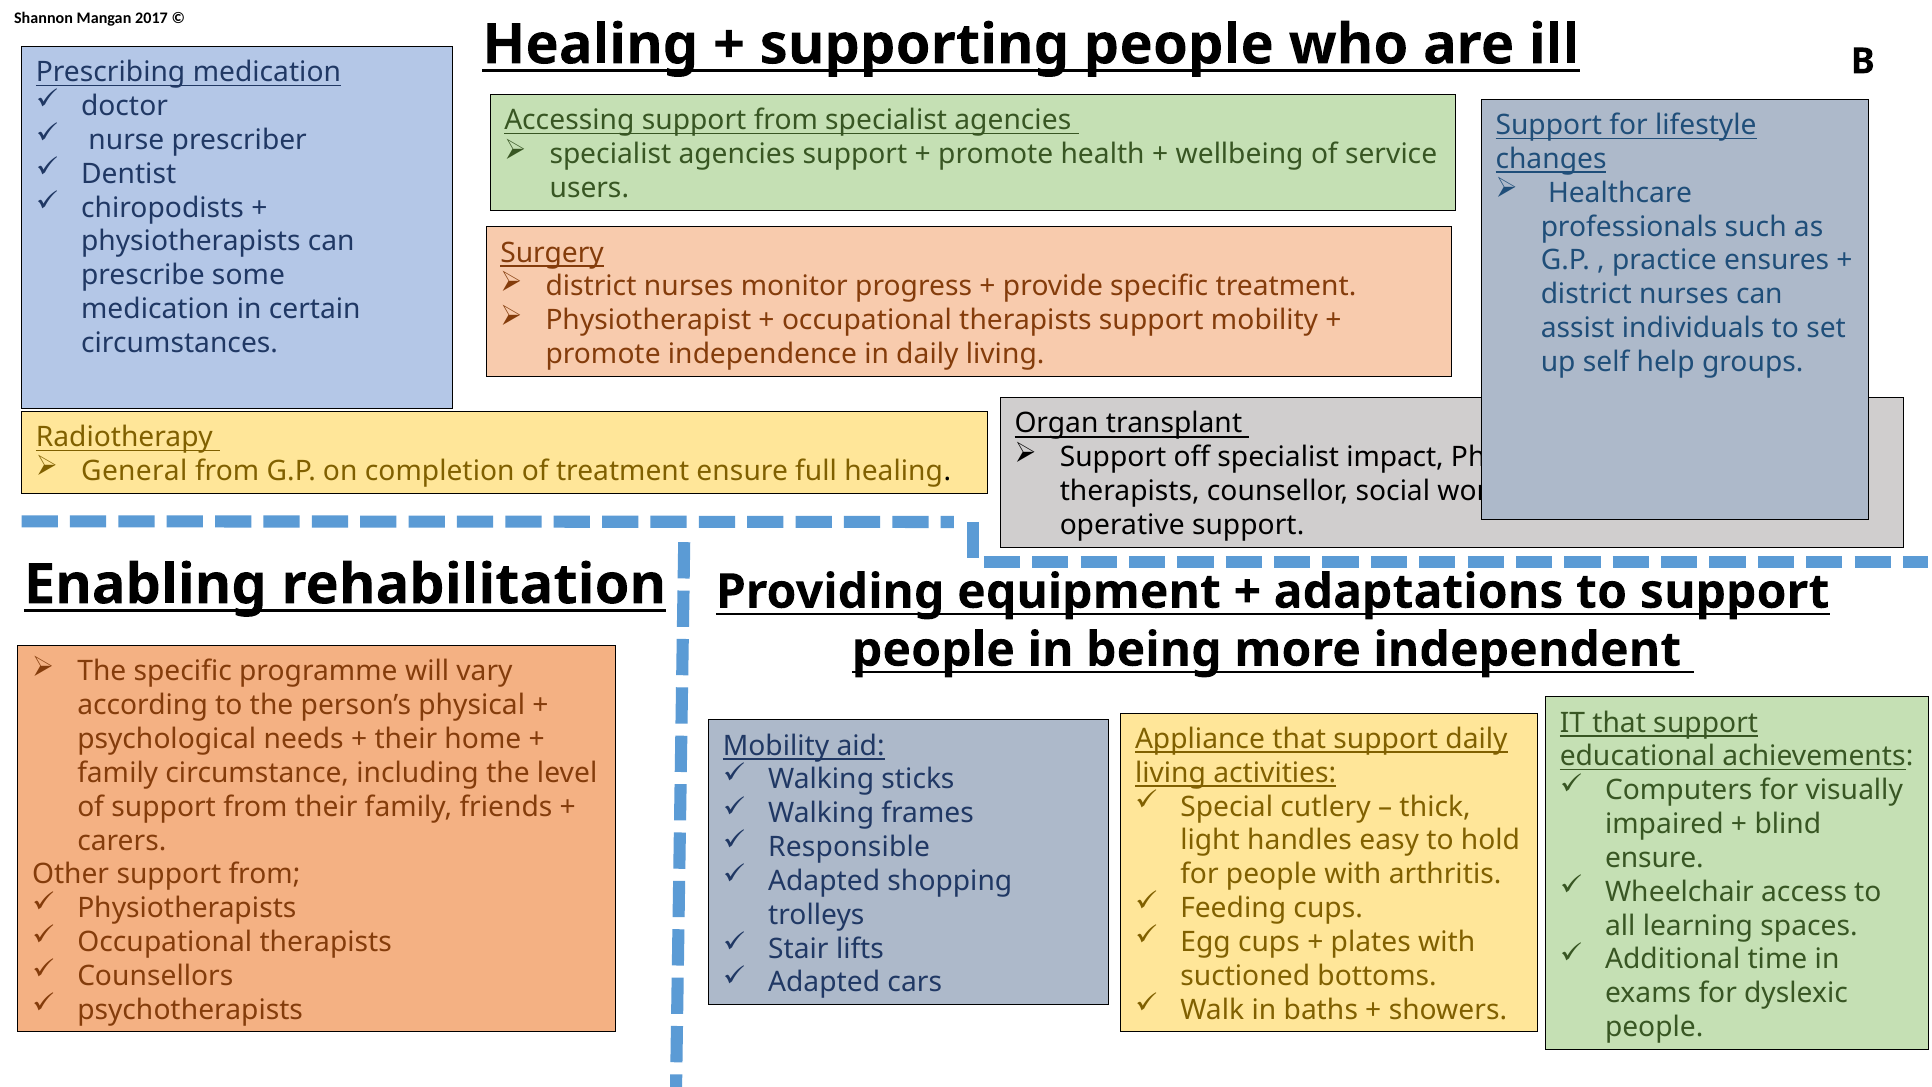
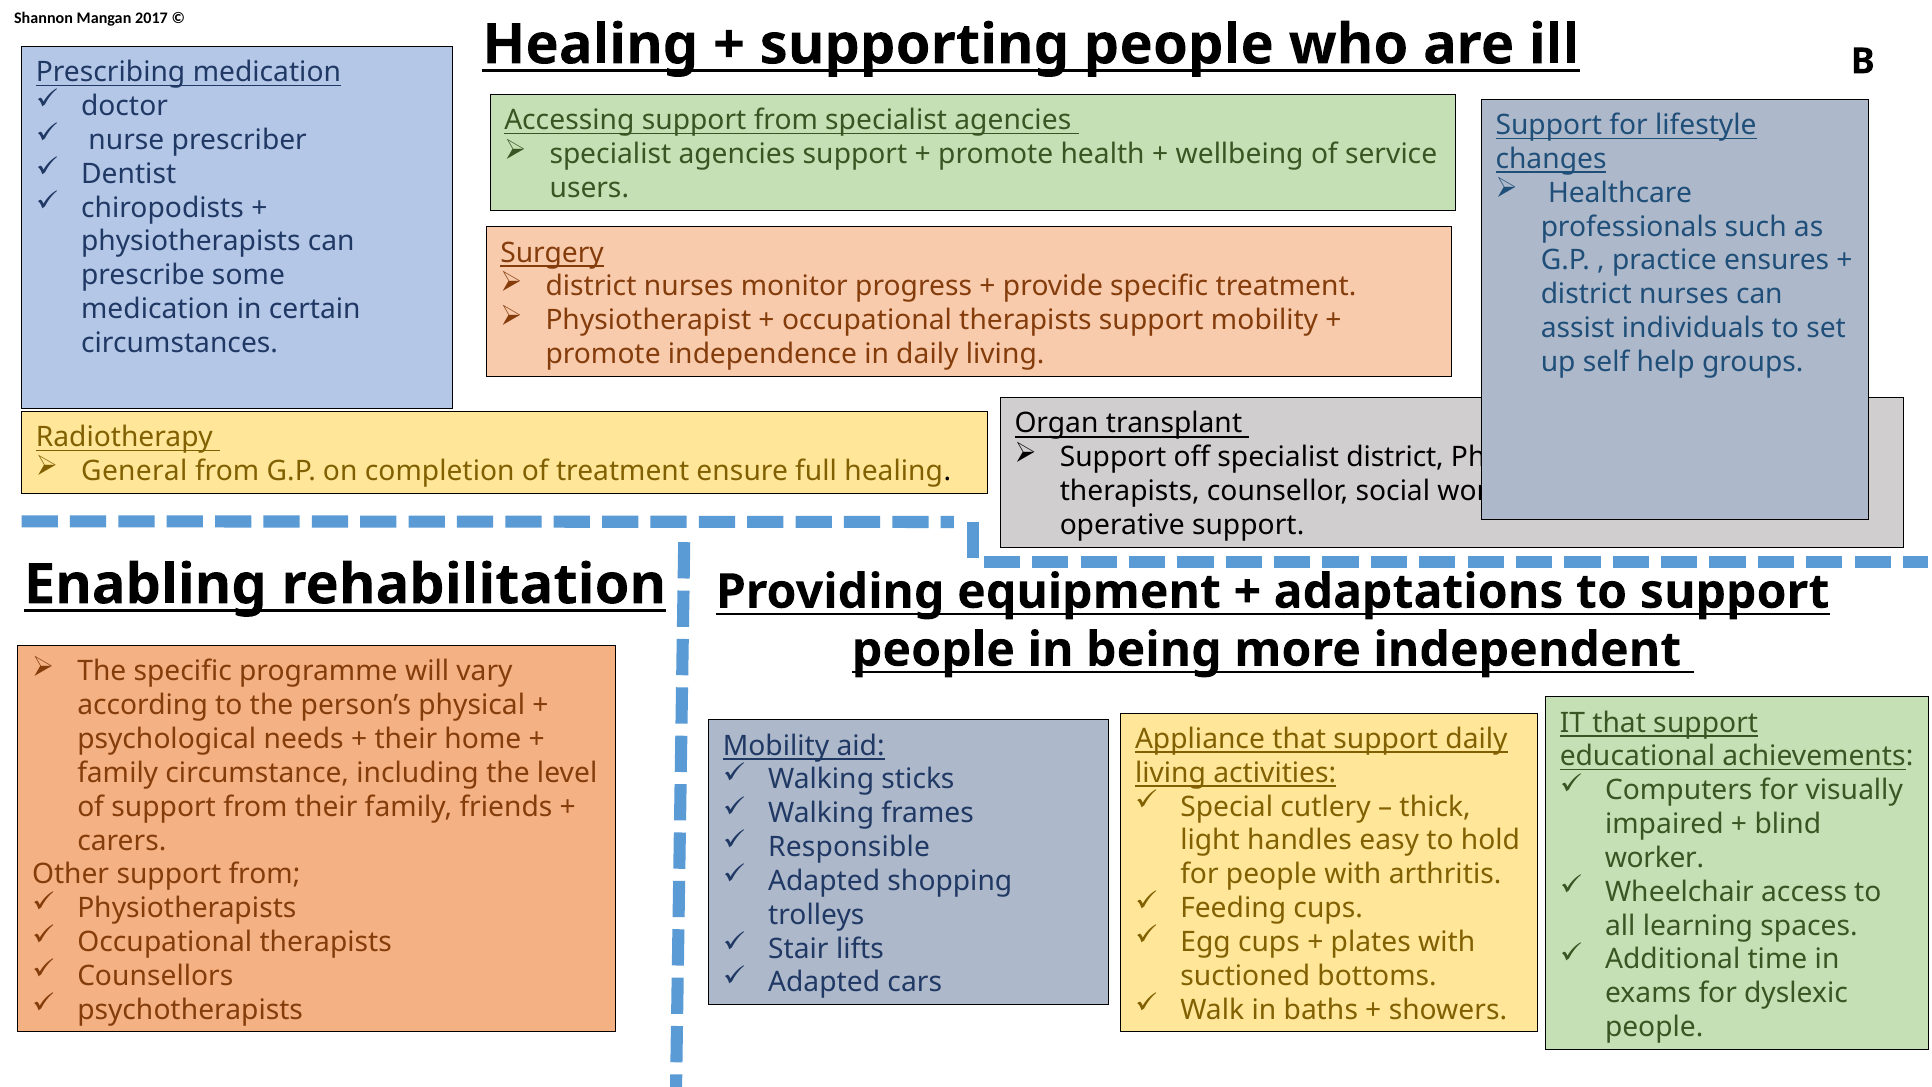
specialist impact: impact -> district
ensure at (1654, 858): ensure -> worker
